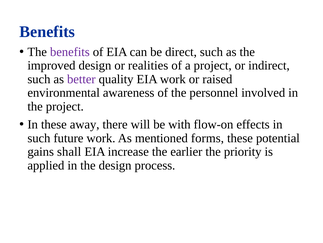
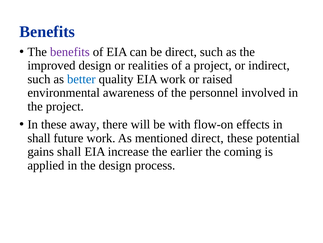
better colour: purple -> blue
such at (39, 138): such -> shall
mentioned forms: forms -> direct
priority: priority -> coming
